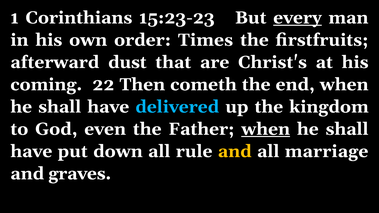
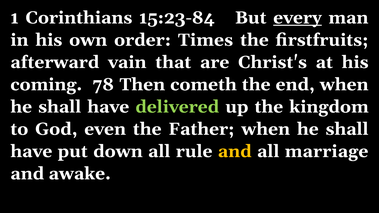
15:23-23: 15:23-23 -> 15:23-84
dust: dust -> vain
22: 22 -> 78
delivered colour: light blue -> light green
when at (266, 129) underline: present -> none
graves: graves -> awake
